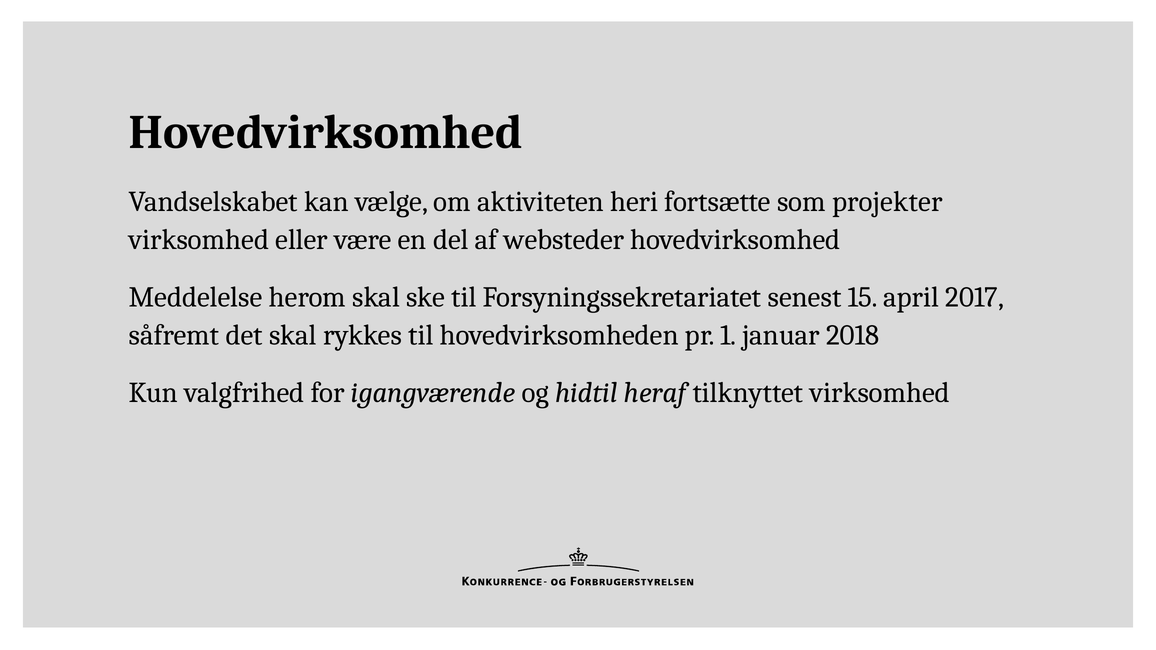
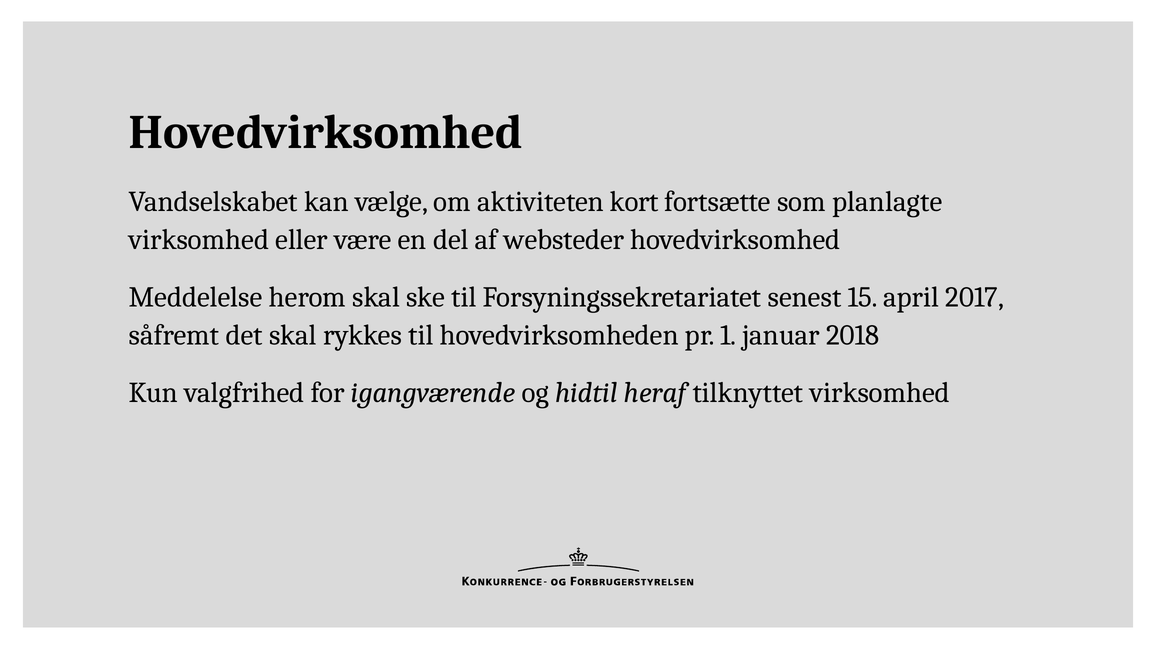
heri: heri -> kort
projekter: projekter -> planlagte
